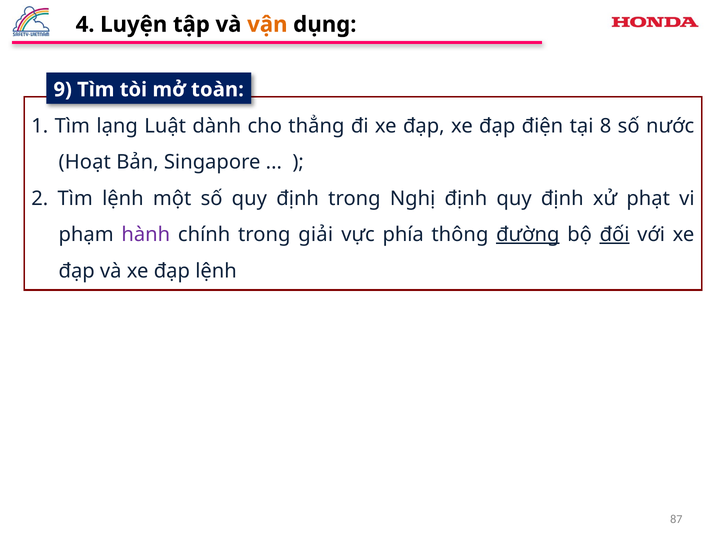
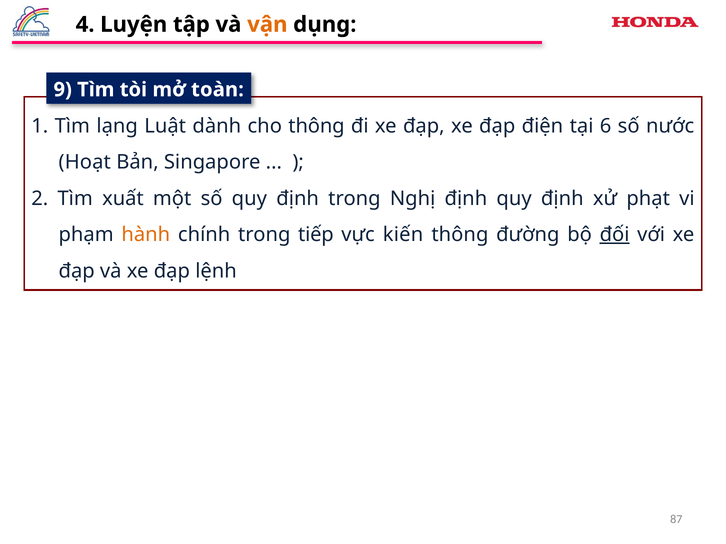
cho thẳng: thẳng -> thông
8: 8 -> 6
Tìm lệnh: lệnh -> xuất
hành colour: purple -> orange
giải: giải -> tiếp
phía: phía -> kiến
đường underline: present -> none
